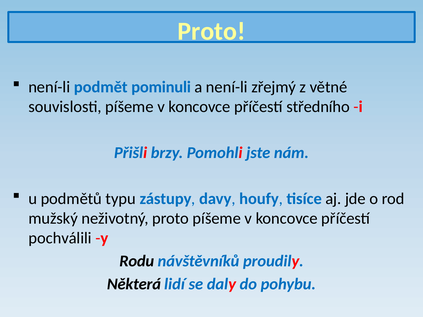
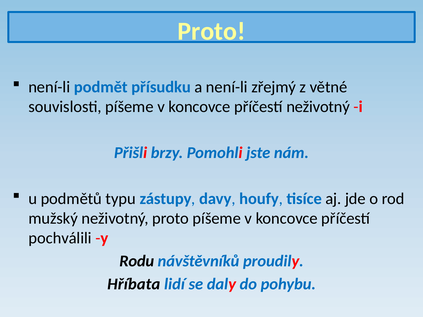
pominuli: pominuli -> přísudku
příčestí středního: středního -> neživotný
Některá: Některá -> Hříbata
